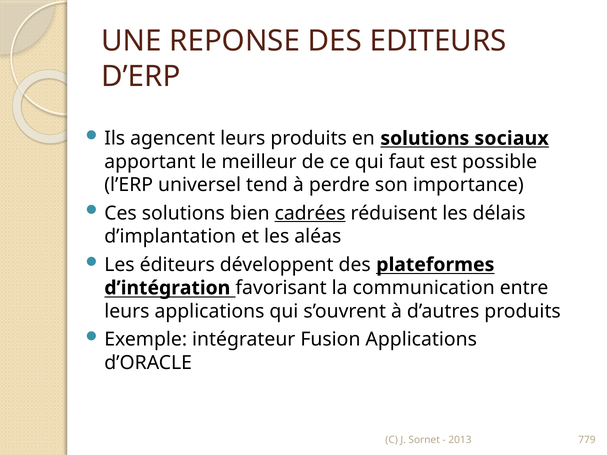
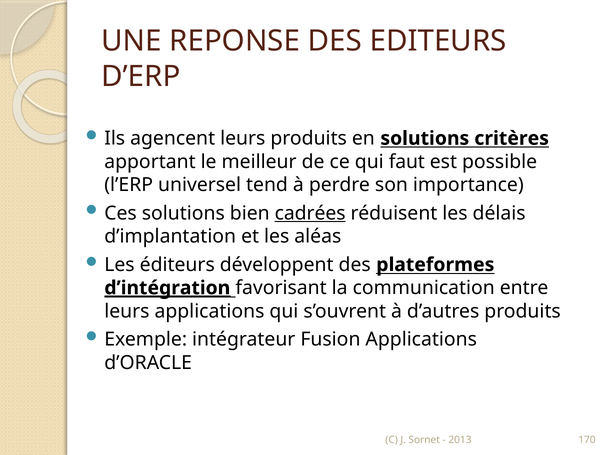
sociaux: sociaux -> critères
d’intégration underline: none -> present
779: 779 -> 170
